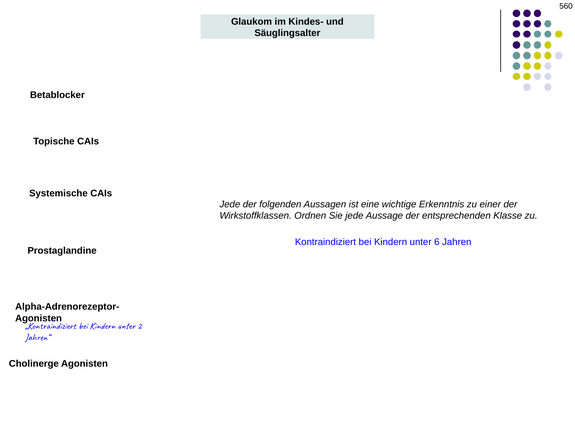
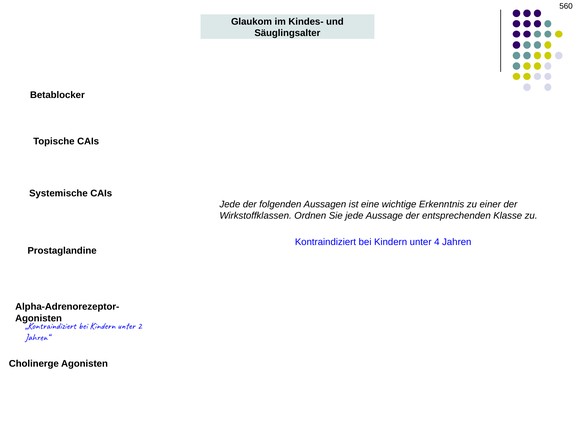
6: 6 -> 4
